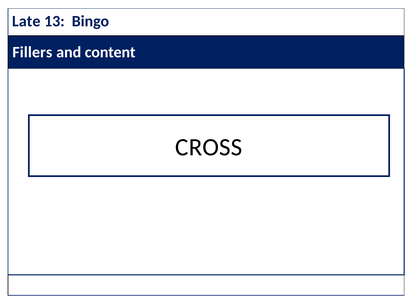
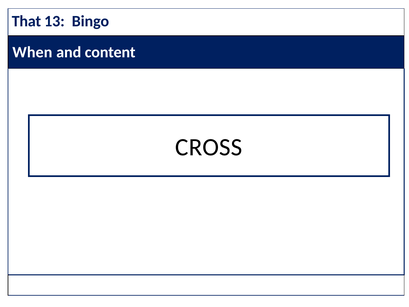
Late: Late -> That
Fillers: Fillers -> When
